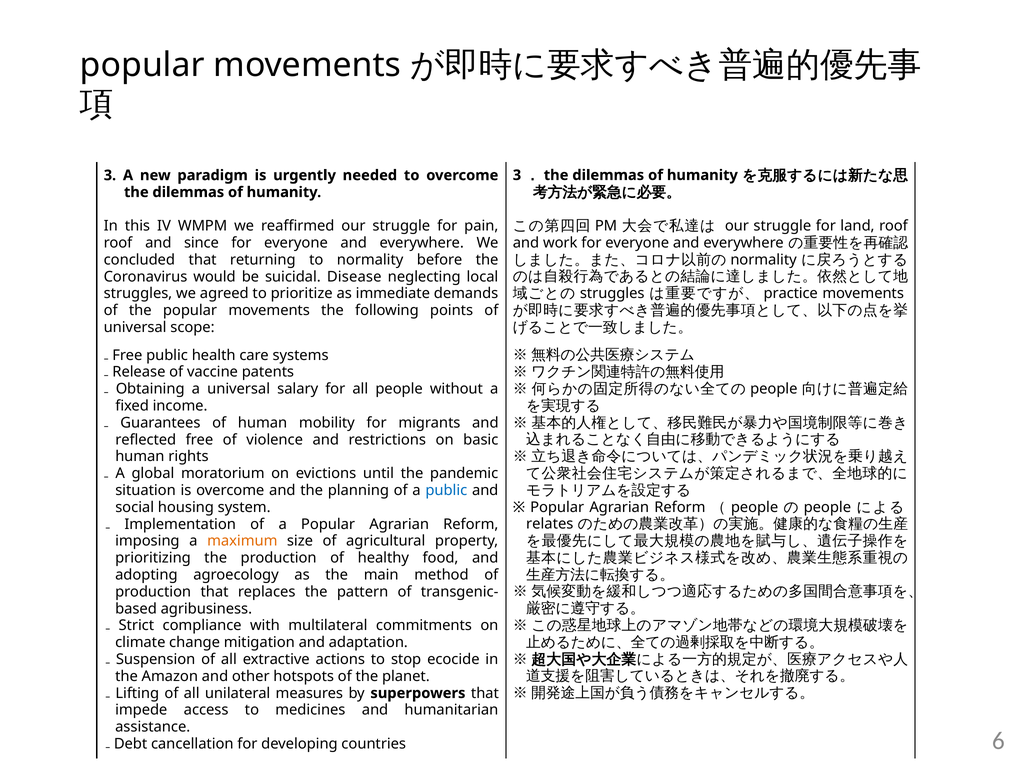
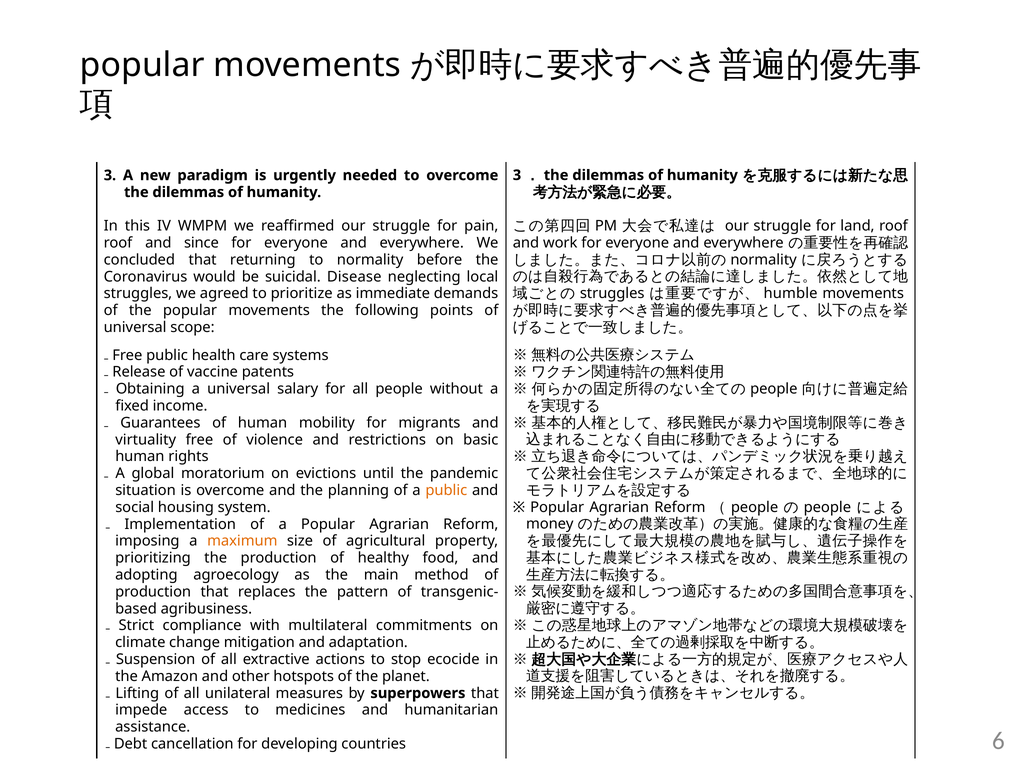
practice: practice -> humble
reflected: reflected -> virtuality
public at (446, 491) colour: blue -> orange
relates: relates -> money
